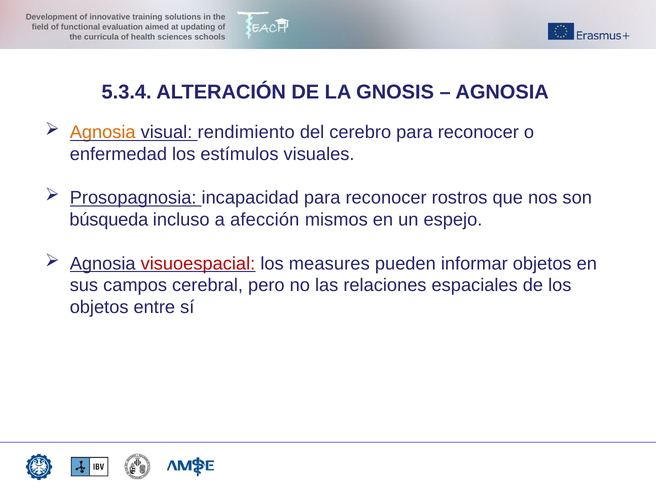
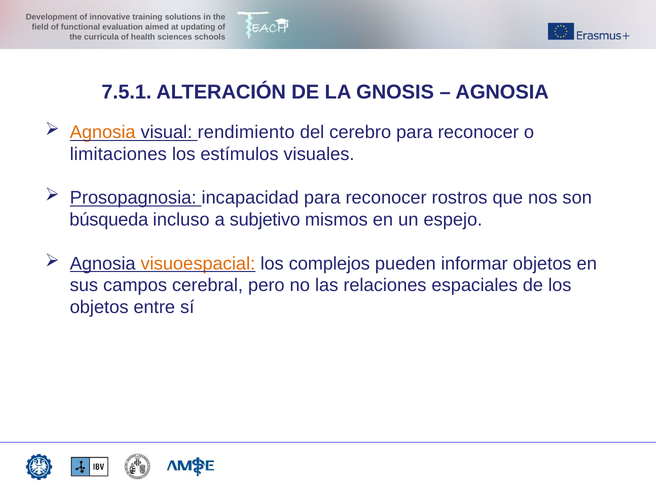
5.3.4: 5.3.4 -> 7.5.1
enfermedad: enfermedad -> limitaciones
afección: afección -> subjetivo
visuoespacial colour: red -> orange
measures: measures -> complejos
